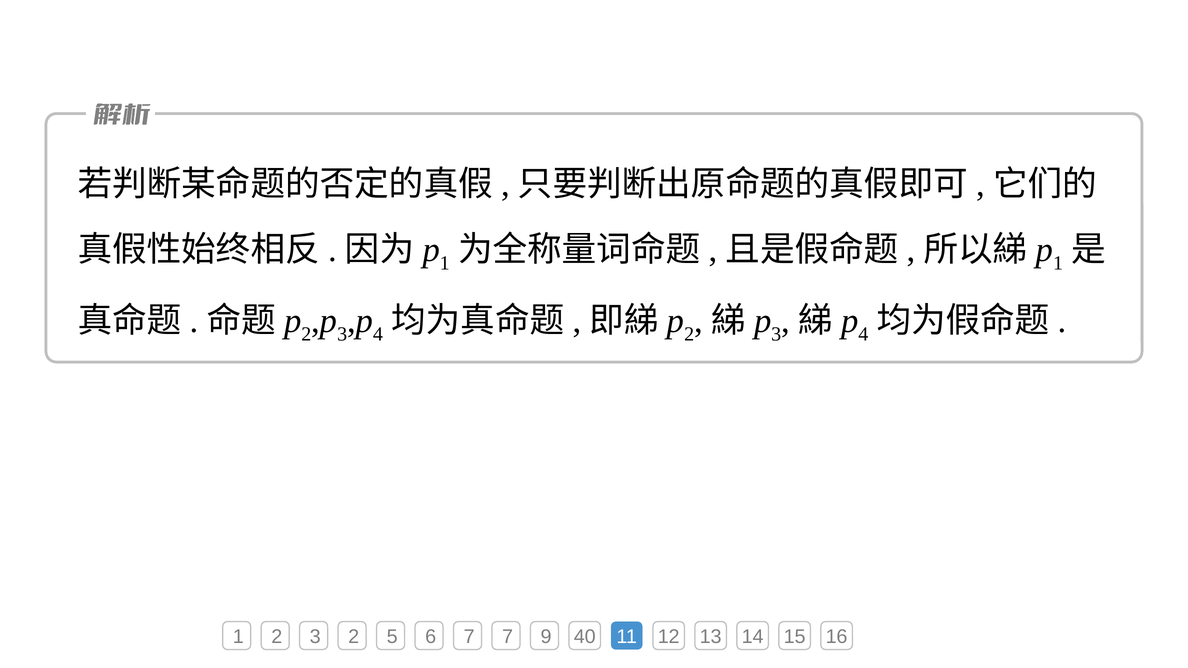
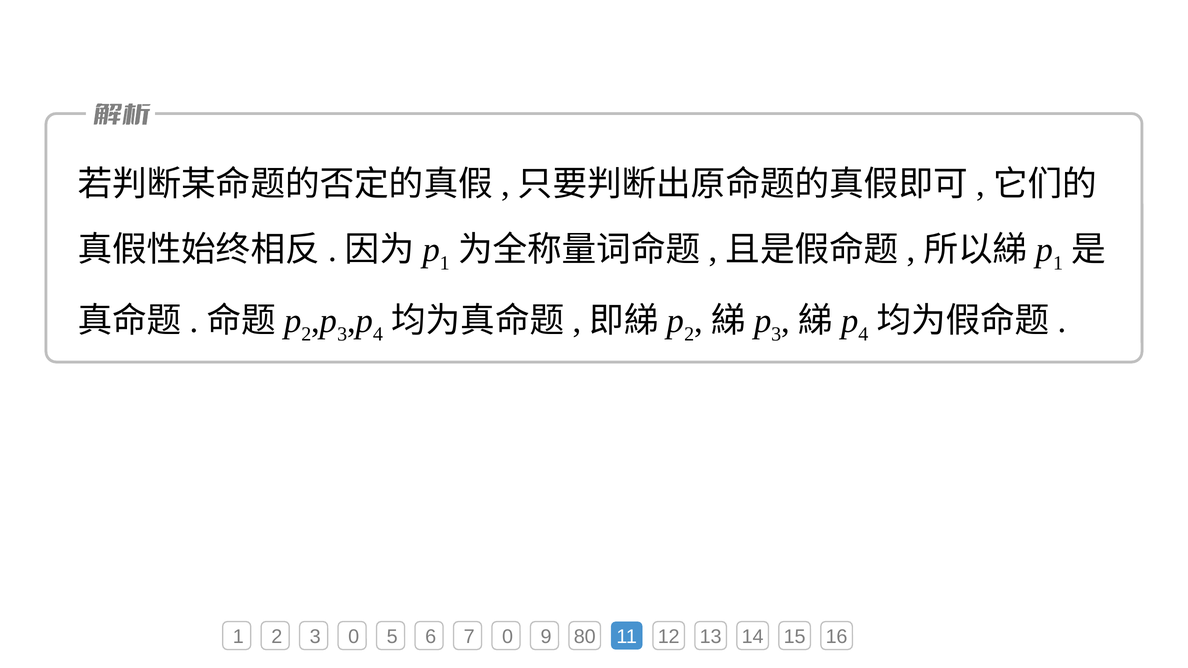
3 2: 2 -> 0
7 7: 7 -> 0
40: 40 -> 80
